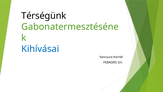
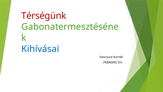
Térségünk colour: black -> red
